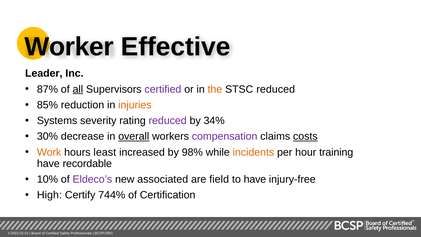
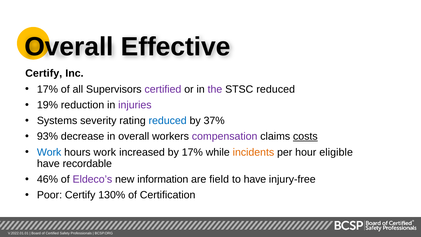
Worker at (69, 47): Worker -> Overall
Leader at (44, 73): Leader -> Certify
87% at (47, 89): 87% -> 17%
all underline: present -> none
the colour: orange -> purple
85%: 85% -> 19%
injuries colour: orange -> purple
reduced at (168, 121) colour: purple -> blue
34%: 34% -> 37%
30%: 30% -> 93%
overall at (134, 136) underline: present -> none
Work at (49, 152) colour: orange -> blue
hours least: least -> work
by 98%: 98% -> 17%
training: training -> eligible
10%: 10% -> 46%
associated: associated -> information
High: High -> Poor
744%: 744% -> 130%
